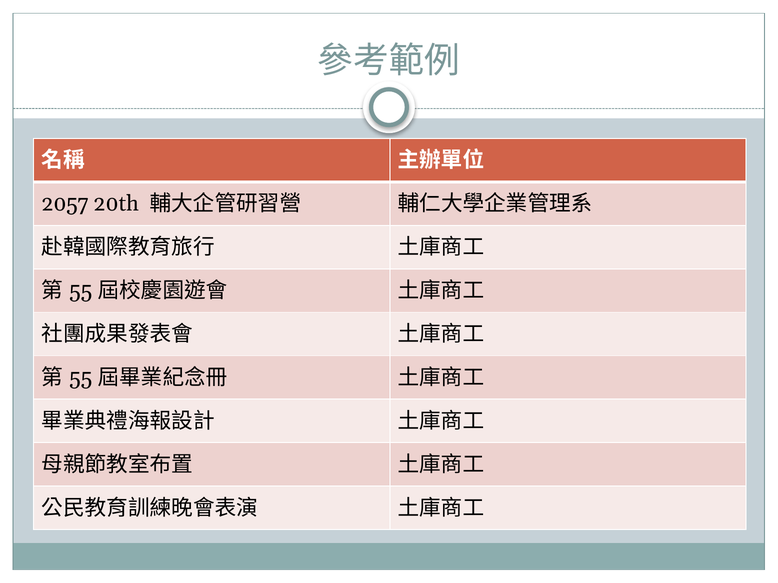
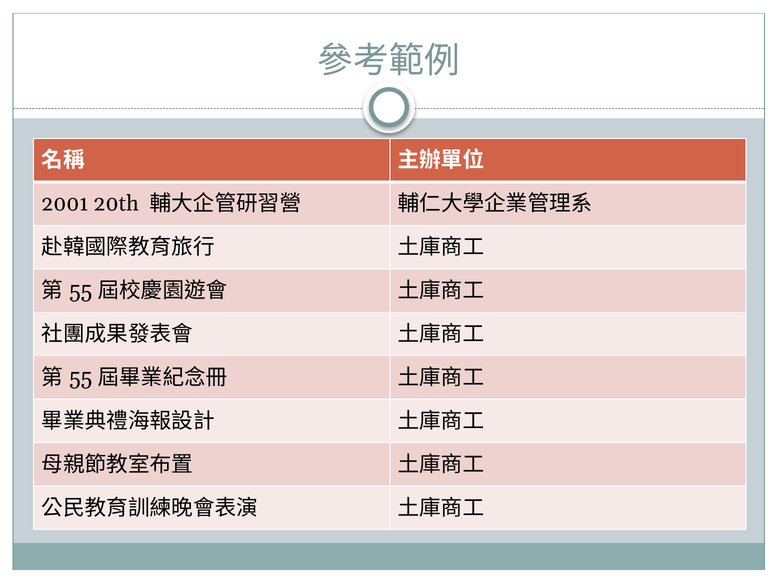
2057: 2057 -> 2001
